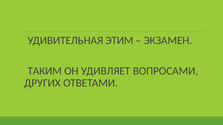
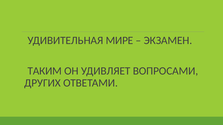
ЭТИМ: ЭТИМ -> МИРЕ
